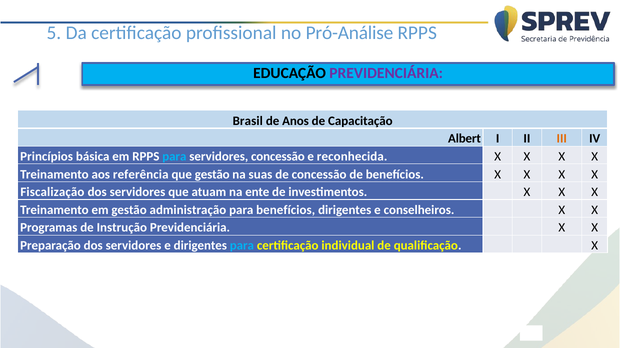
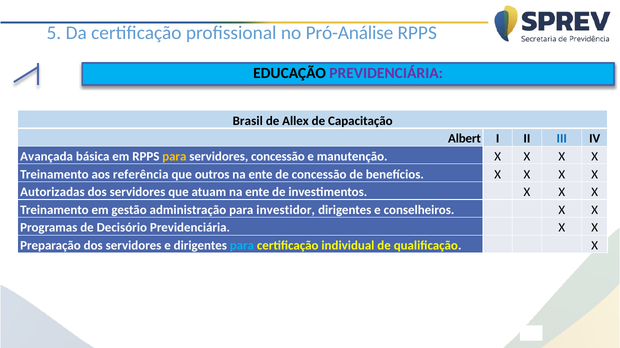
Anos: Anos -> Allex
III colour: orange -> blue
Princípios: Princípios -> Avançada
para at (174, 157) colour: light blue -> yellow
reconhecida: reconhecida -> manutenção
que gestão: gestão -> outros
suas at (260, 175): suas -> ente
Fiscalização: Fiscalização -> Autorizadas
para benefícios: benefícios -> investidor
Instrução: Instrução -> Decisório
